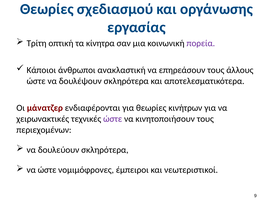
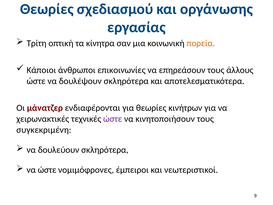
πορεία colour: purple -> orange
ανακλαστική: ανακλαστική -> επικοινωνίες
περιεχομένων: περιεχομένων -> συγκεκριμένη
